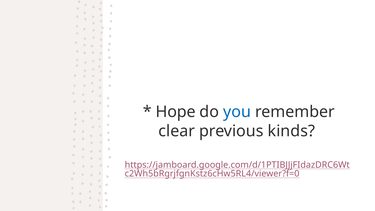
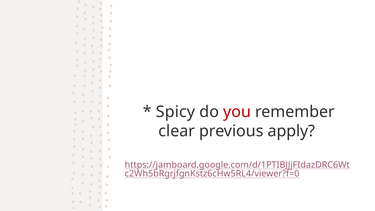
Hope: Hope -> Spicy
you colour: blue -> red
kinds: kinds -> apply
